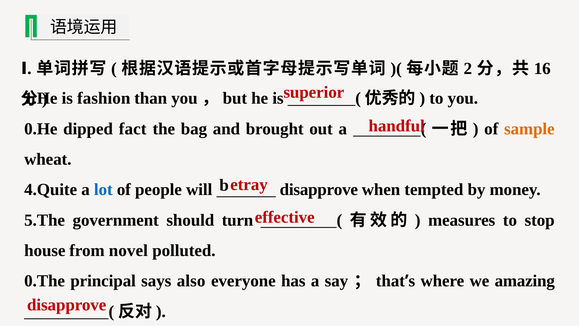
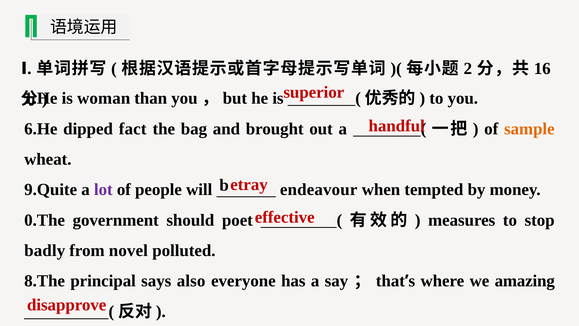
fashion: fashion -> woman
0.He: 0.He -> 6.He
4.Quite: 4.Quite -> 9.Quite
lot colour: blue -> purple
disapprove at (319, 190): disapprove -> endeavour
5.The: 5.The -> 0.The
turn: turn -> poet
house: house -> badly
0.The: 0.The -> 8.The
